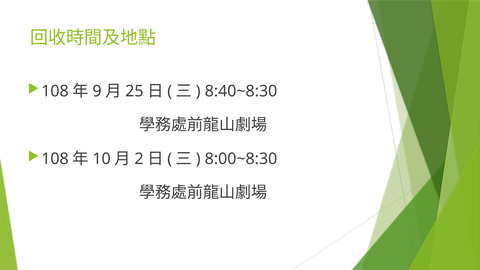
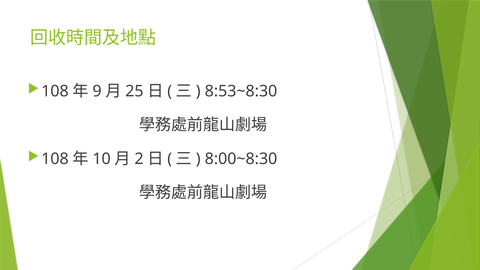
8:40~8:30: 8:40~8:30 -> 8:53~8:30
